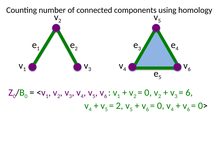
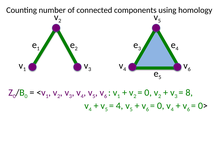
6 at (189, 93): 6 -> 8
2 at (120, 106): 2 -> 4
